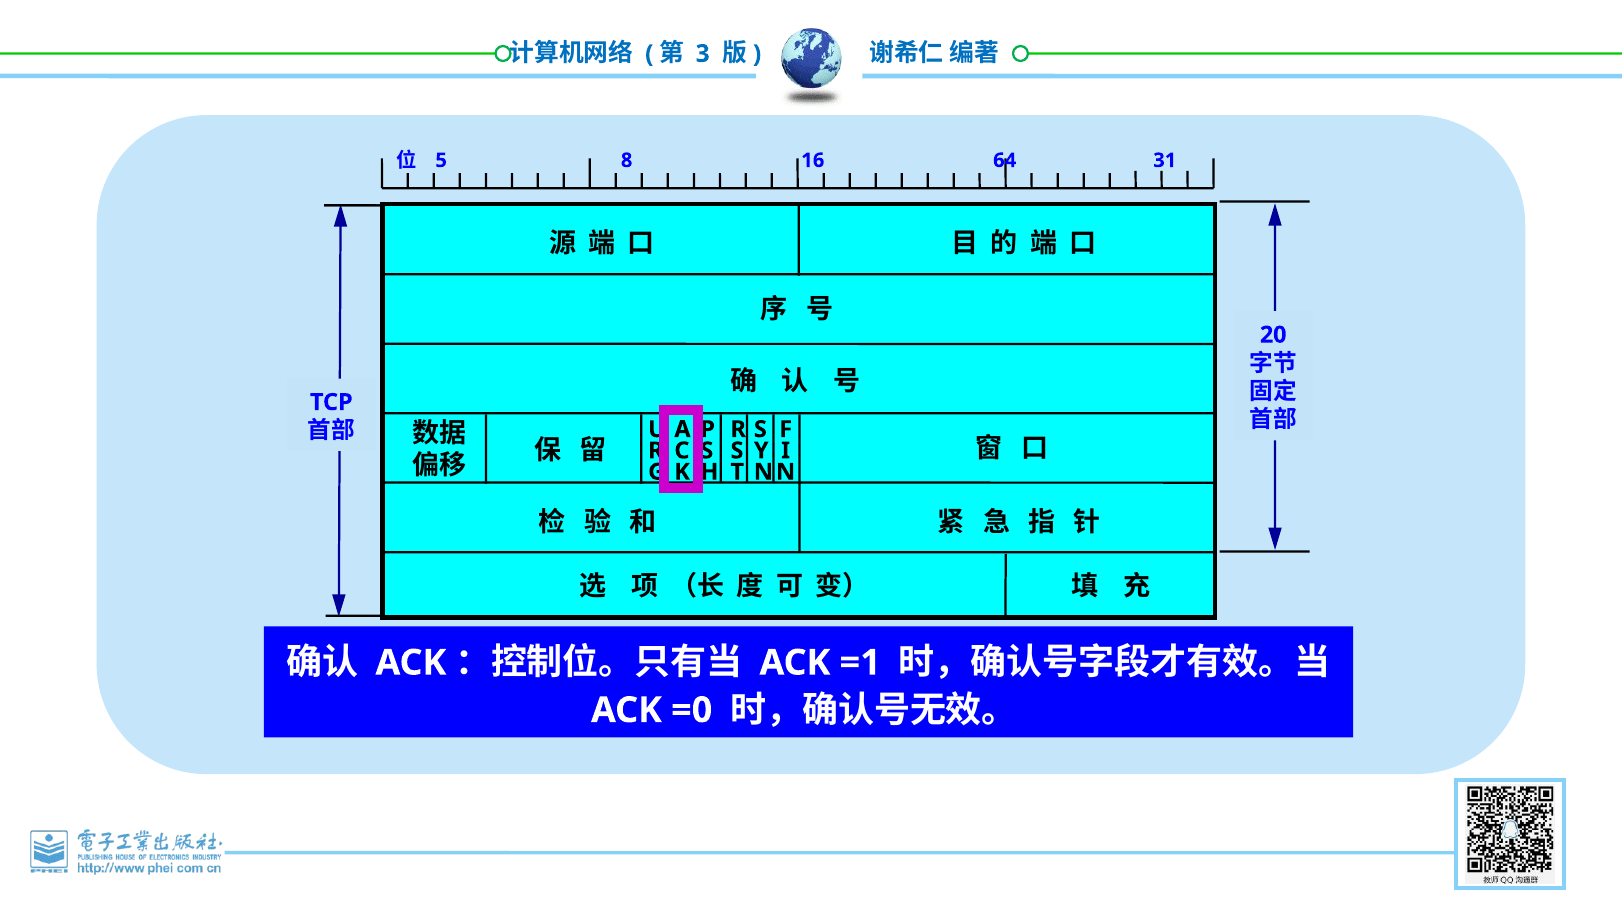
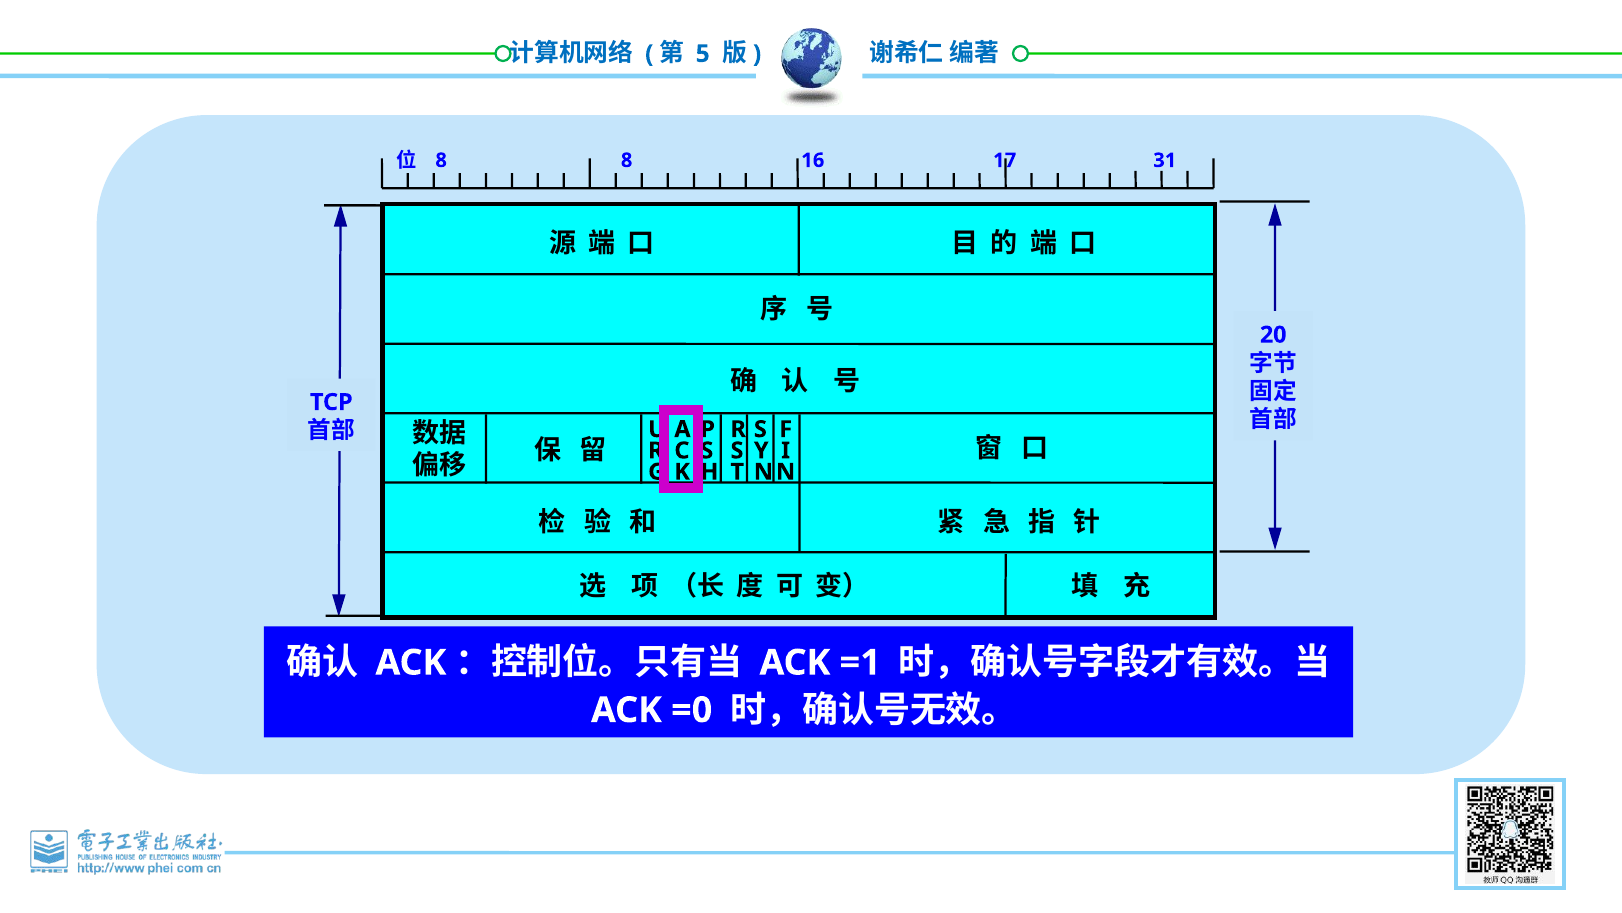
3: 3 -> 5
5 at (441, 160): 5 -> 8
64: 64 -> 17
